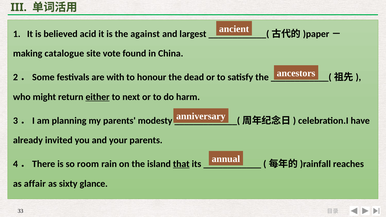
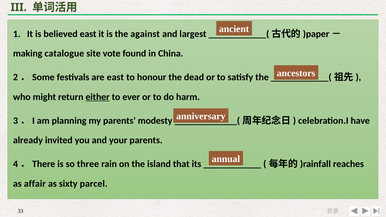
believed acid: acid -> east
are with: with -> east
next: next -> ever
room: room -> three
that underline: present -> none
glance: glance -> parcel
